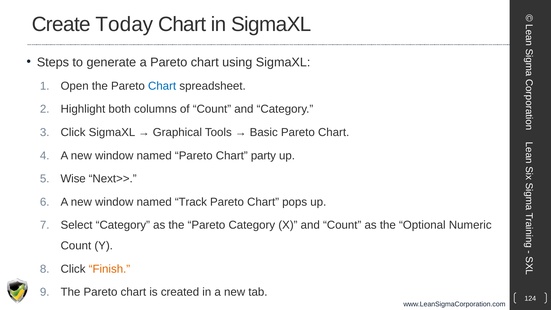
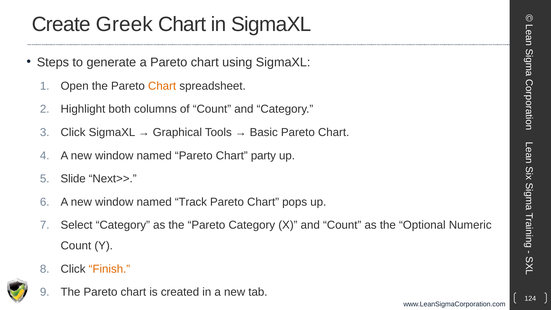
Today: Today -> Greek
Chart at (162, 86) colour: blue -> orange
Wise: Wise -> Slide
